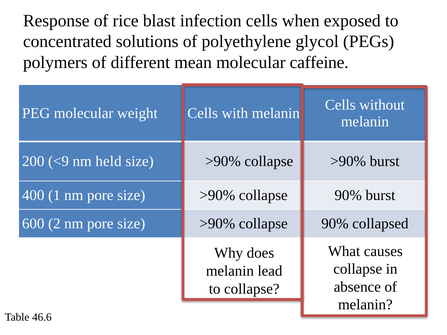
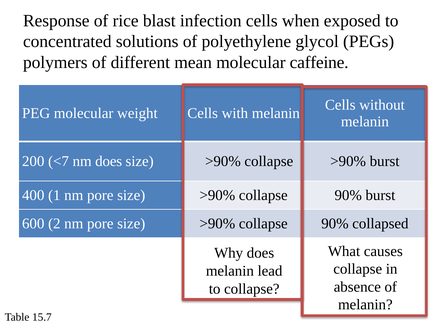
<9: <9 -> <7
nm held: held -> does
46.6: 46.6 -> 15.7
